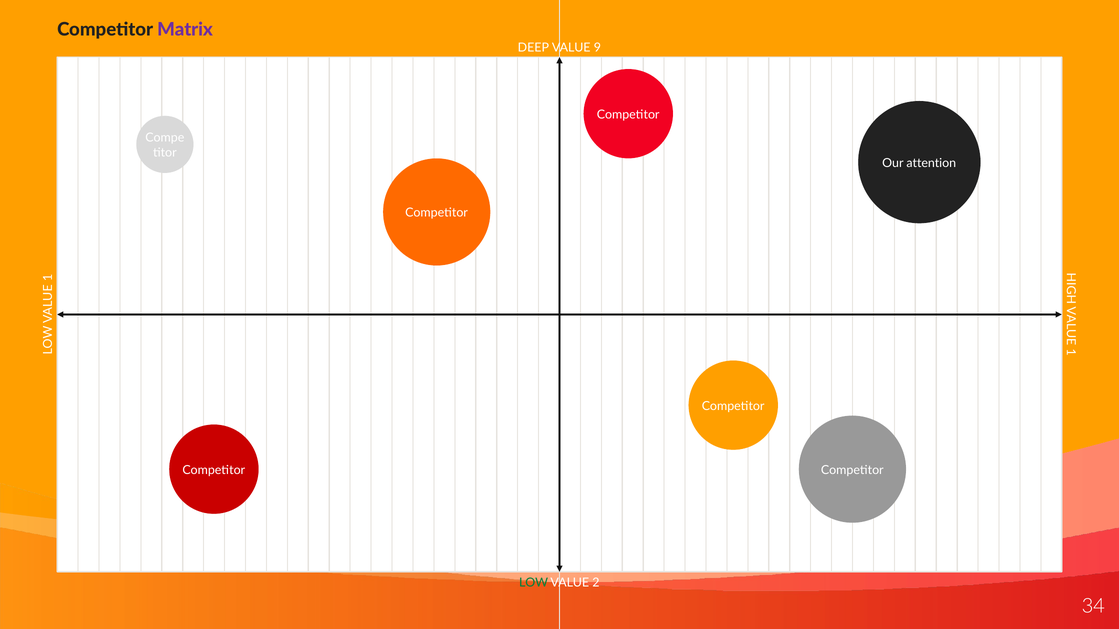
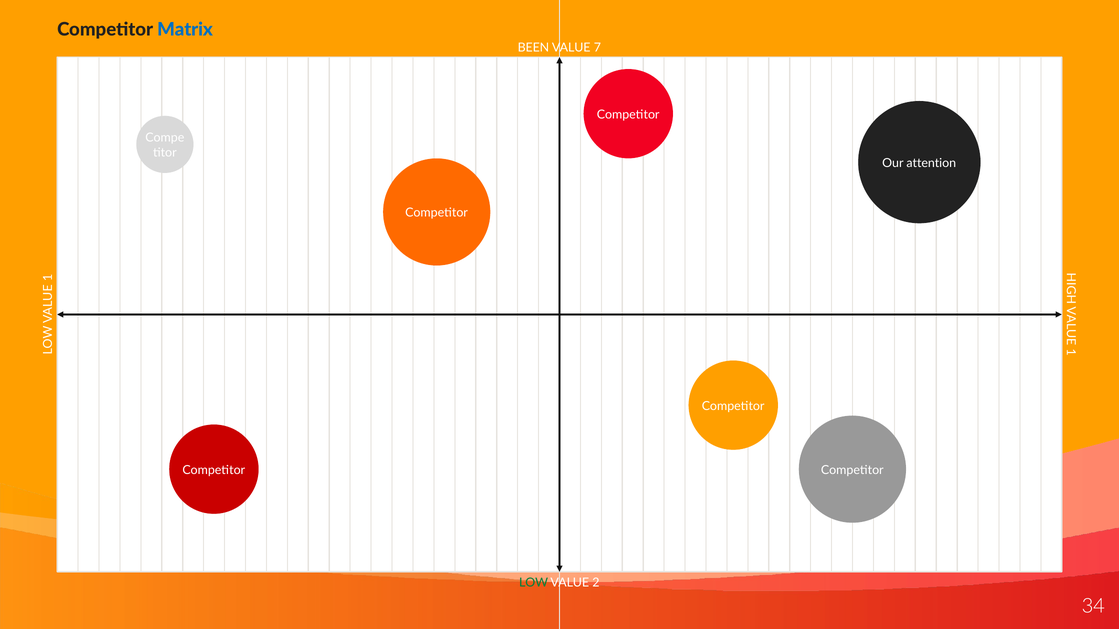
Matrix colour: purple -> blue
DEEP: DEEP -> BEEN
9: 9 -> 7
